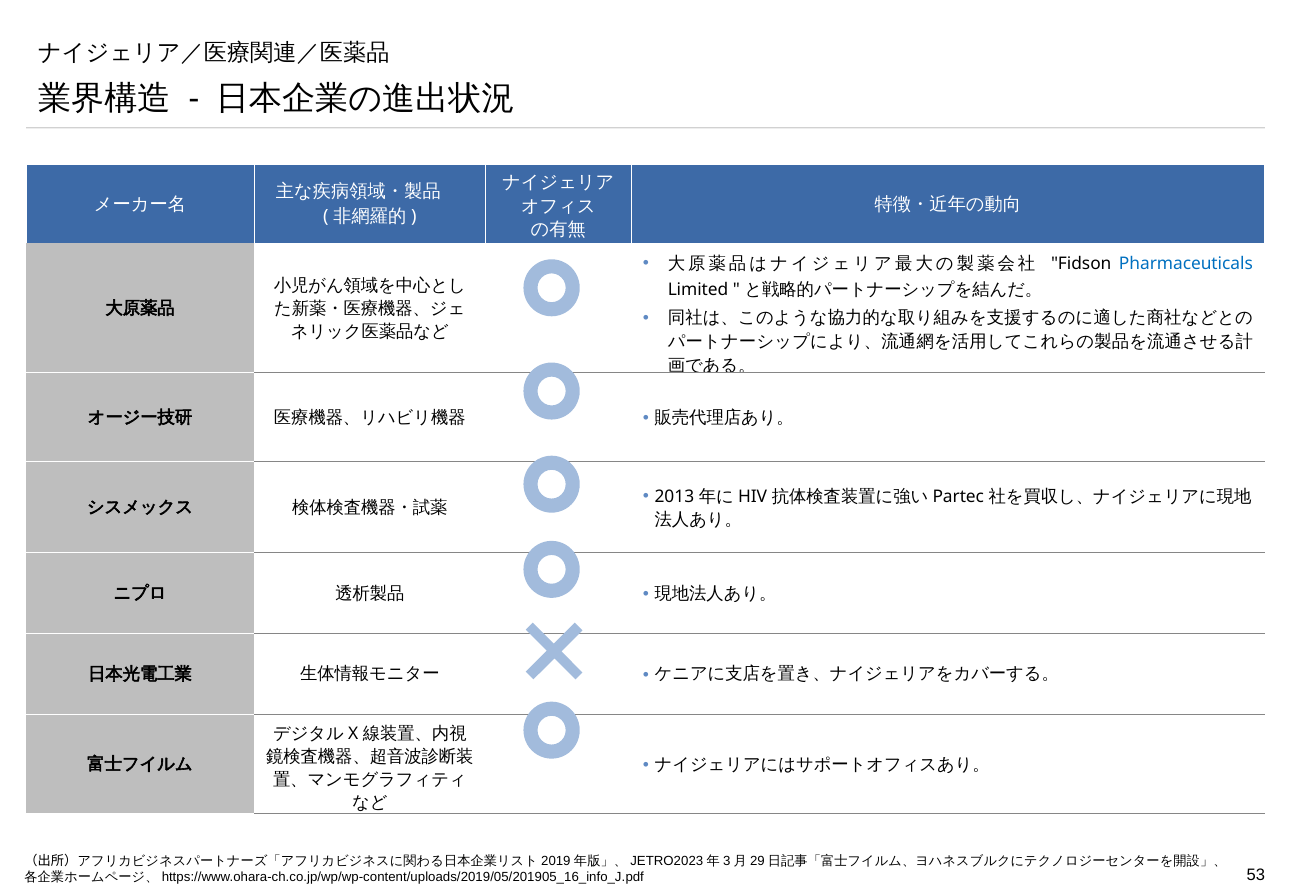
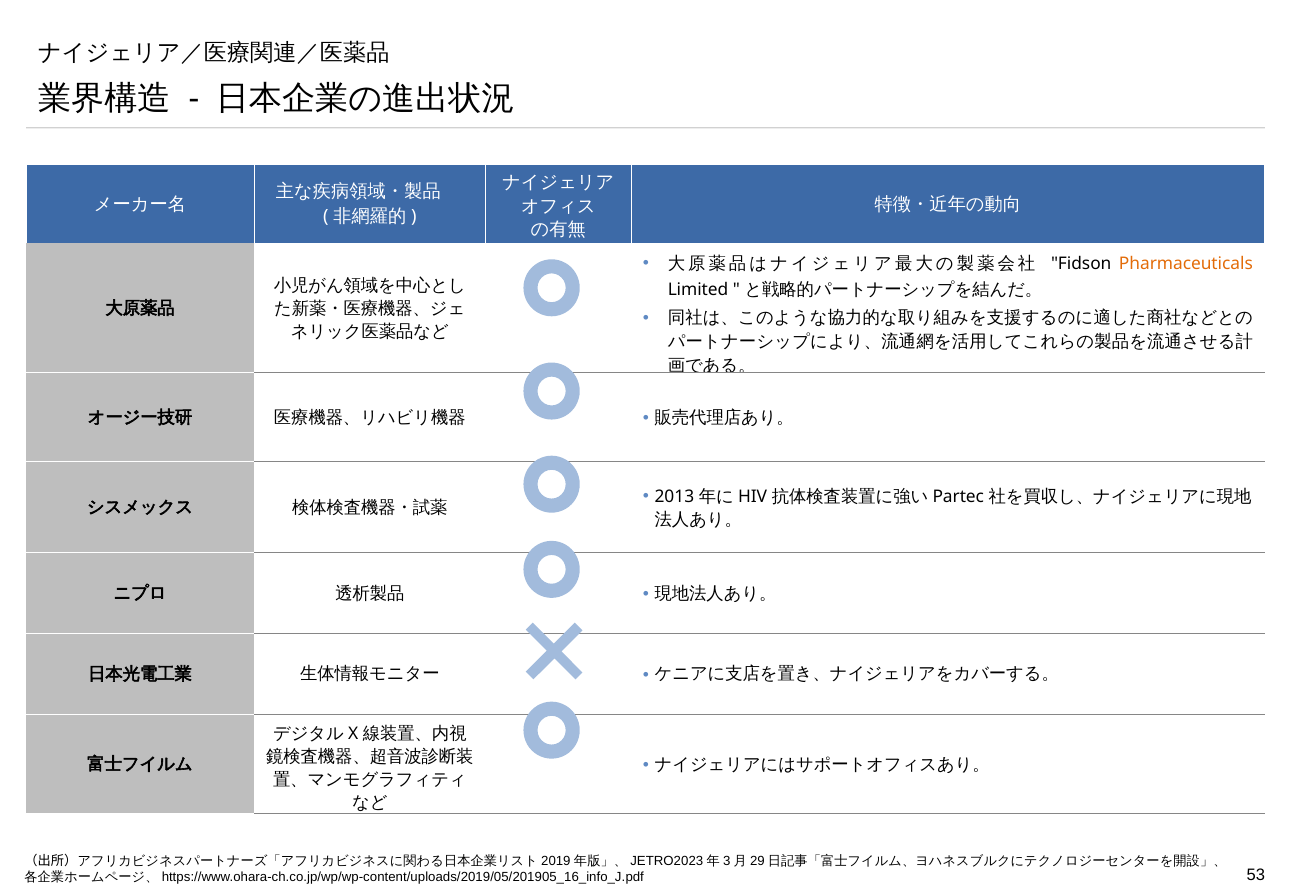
Pharmaceuticals colour: blue -> orange
